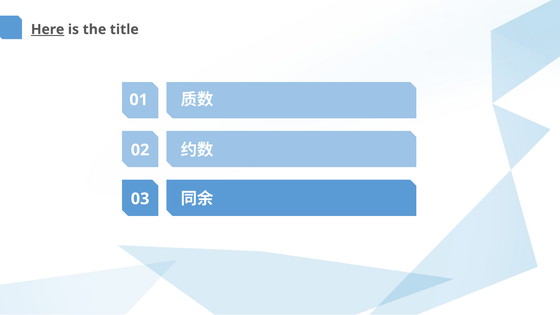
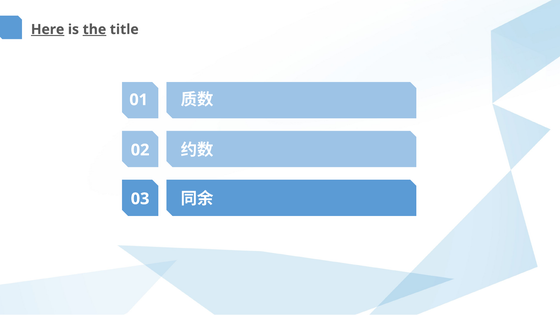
the underline: none -> present
